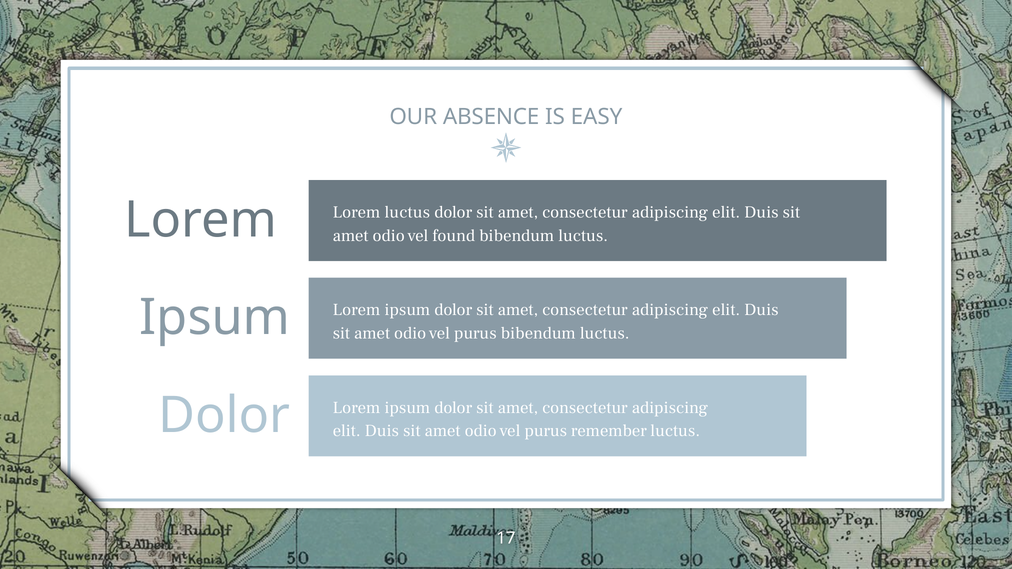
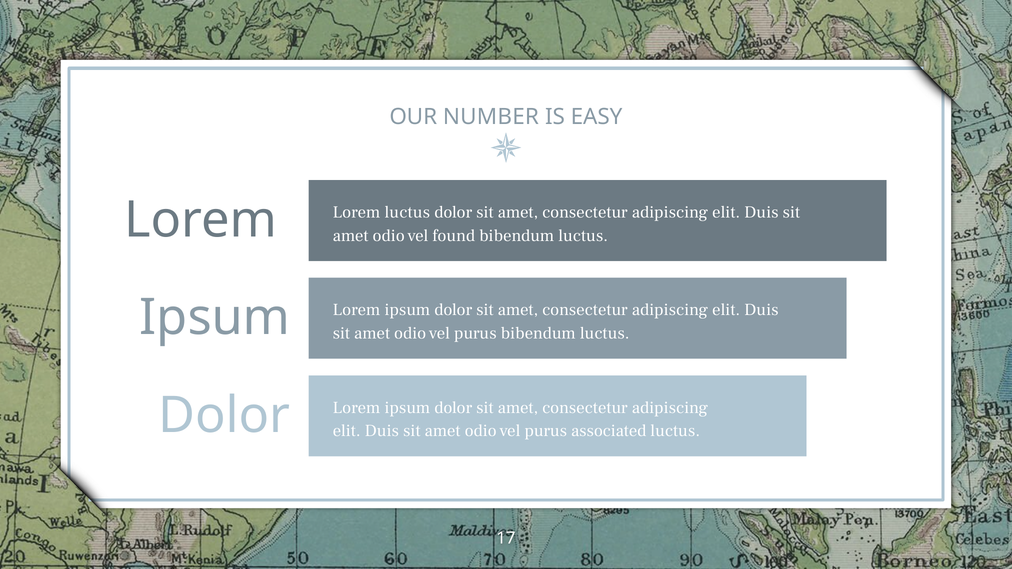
ABSENCE: ABSENCE -> NUMBER
remember: remember -> associated
